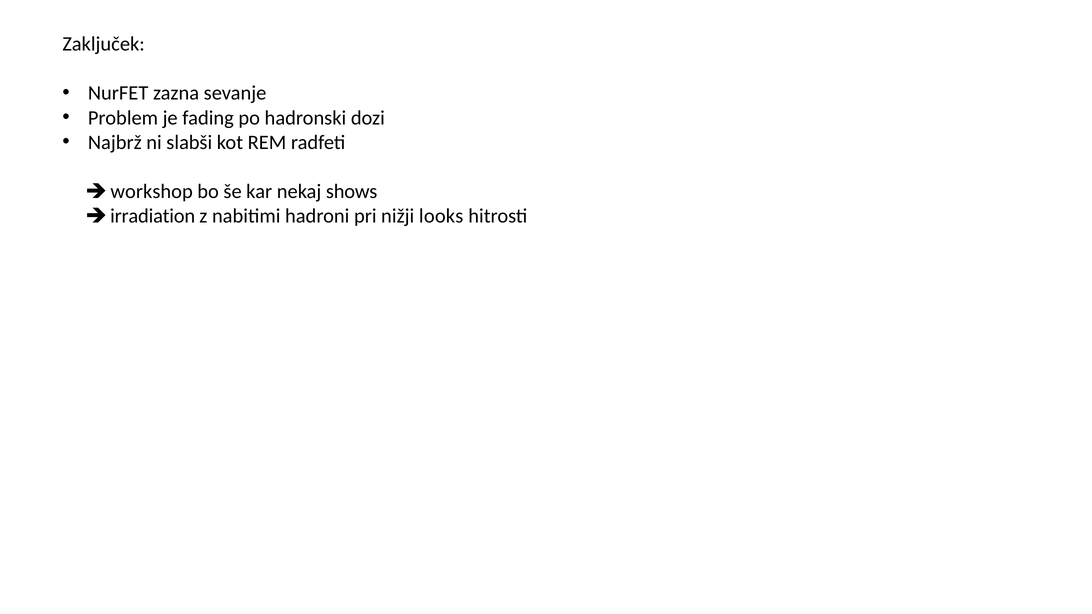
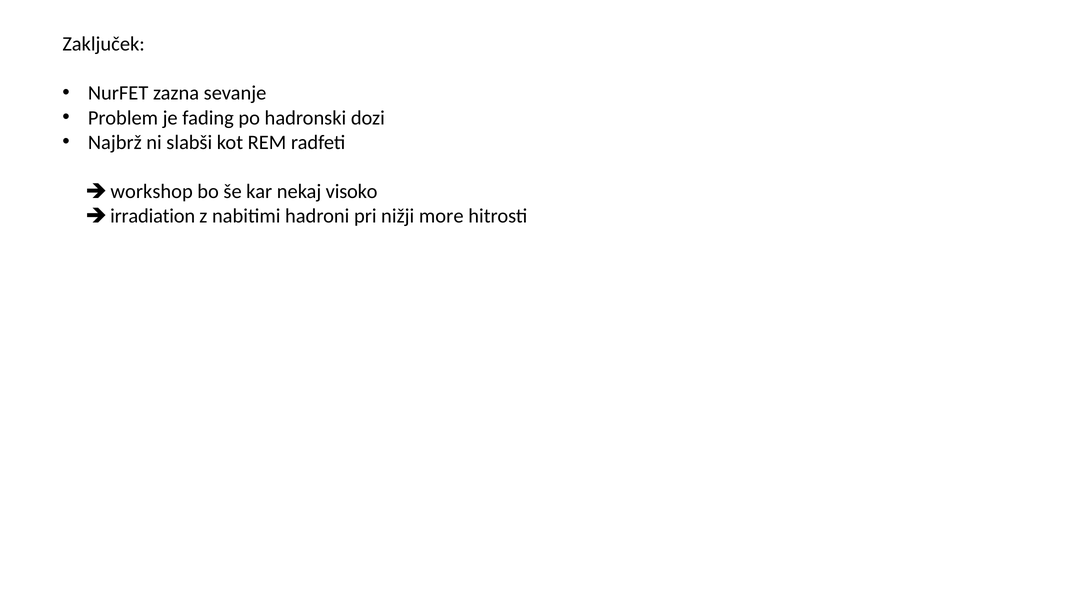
shows: shows -> visoko
looks: looks -> more
